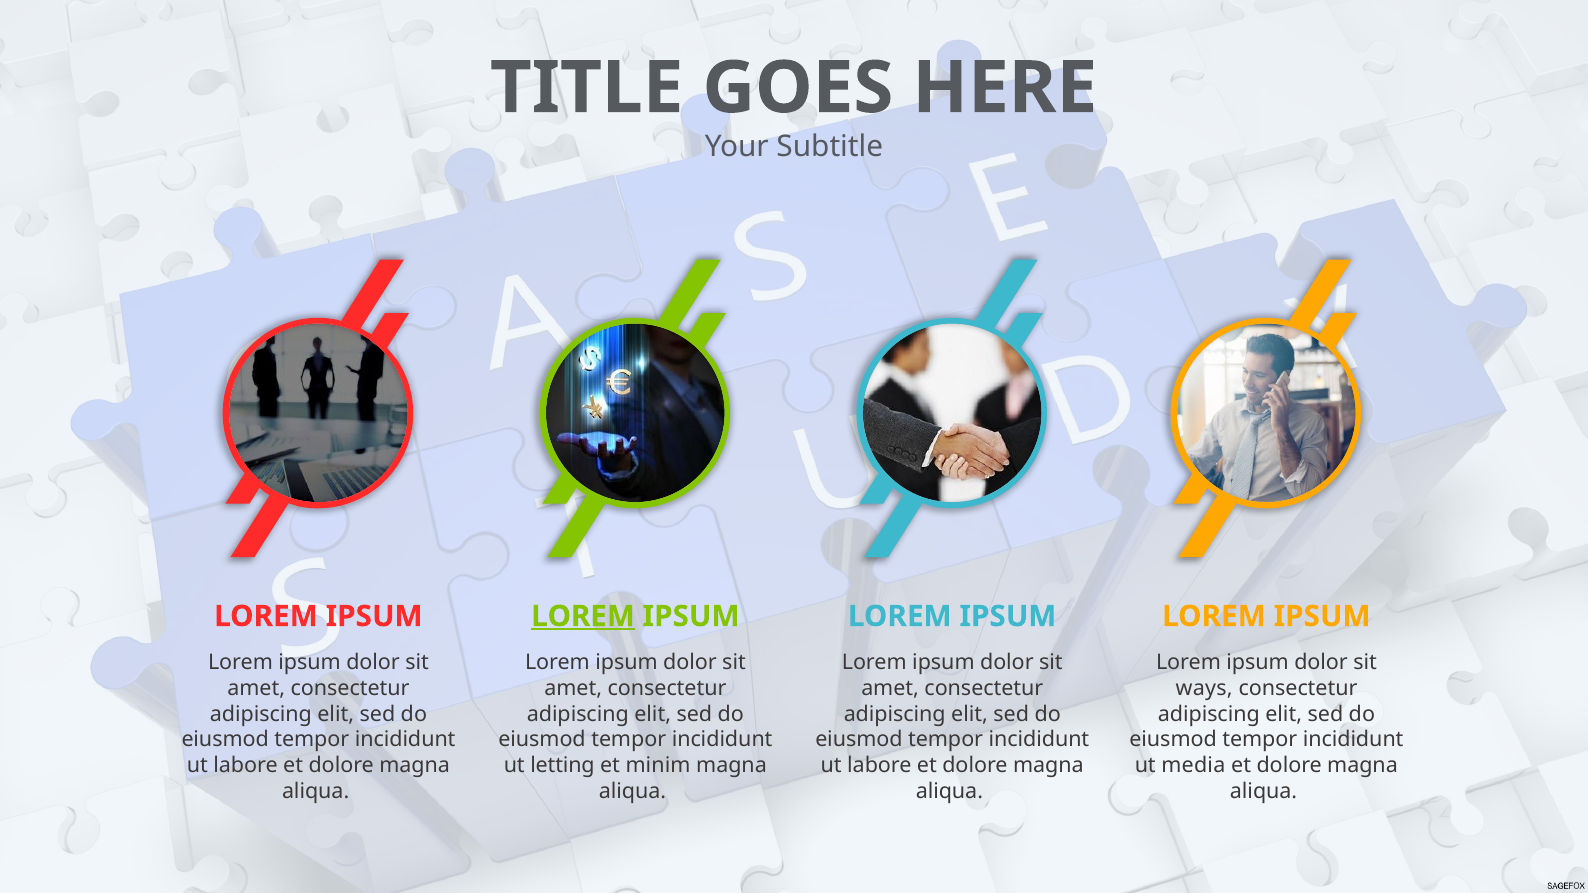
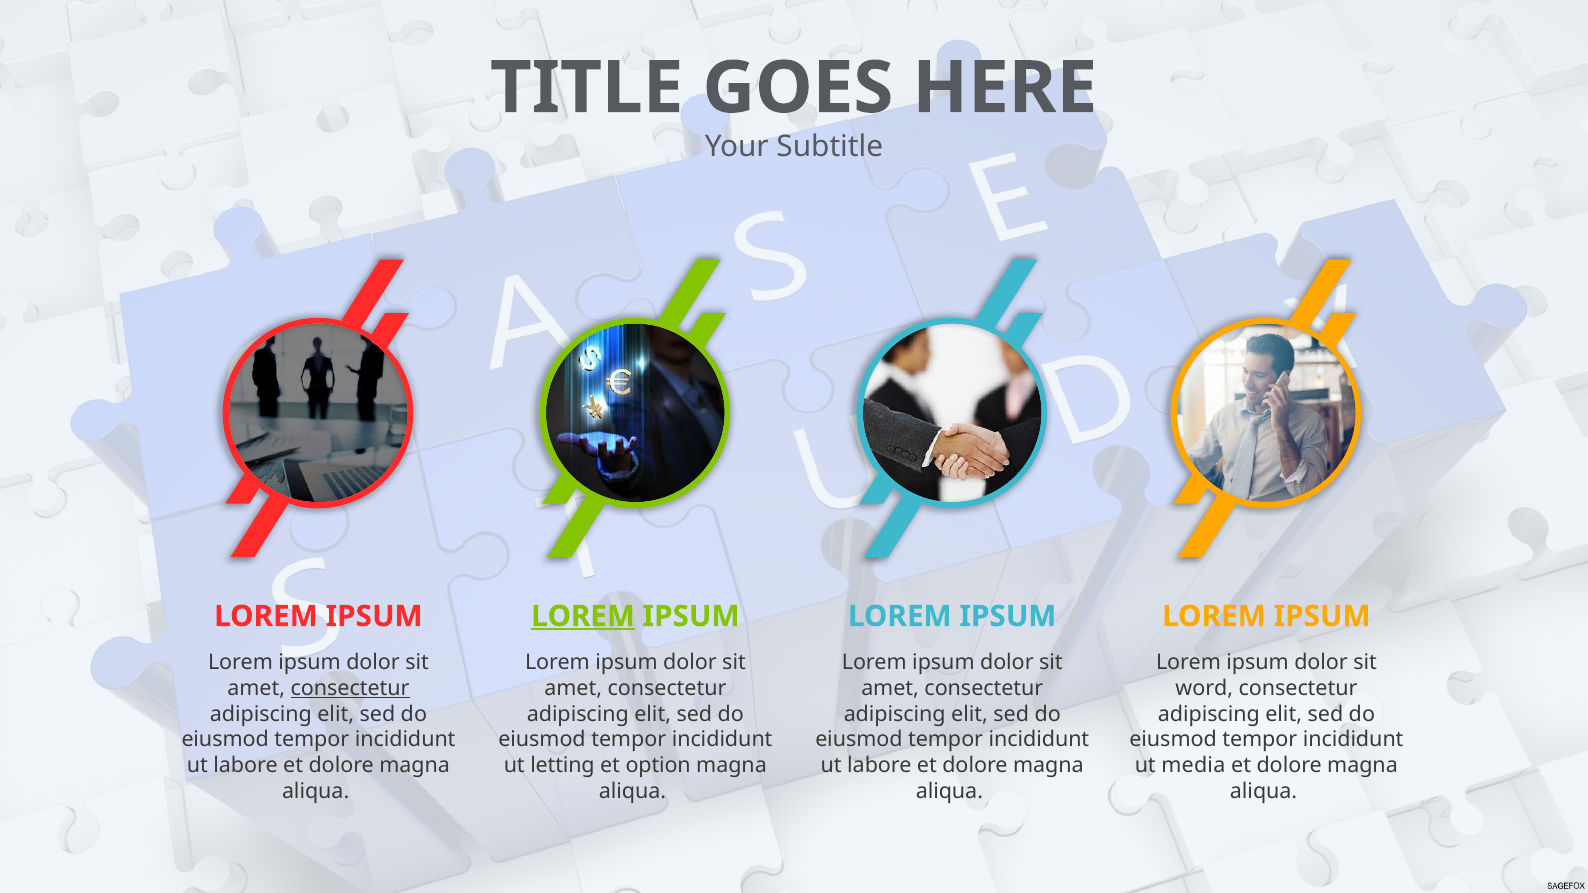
consectetur at (350, 688) underline: none -> present
ways: ways -> word
minim: minim -> option
